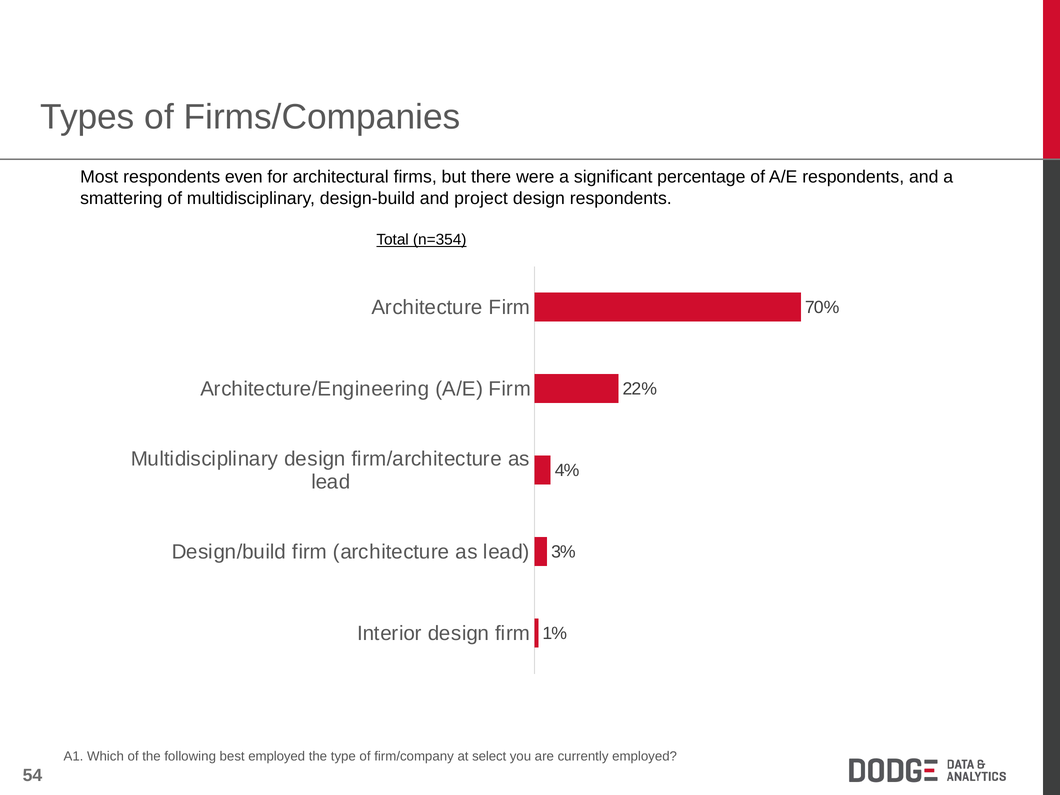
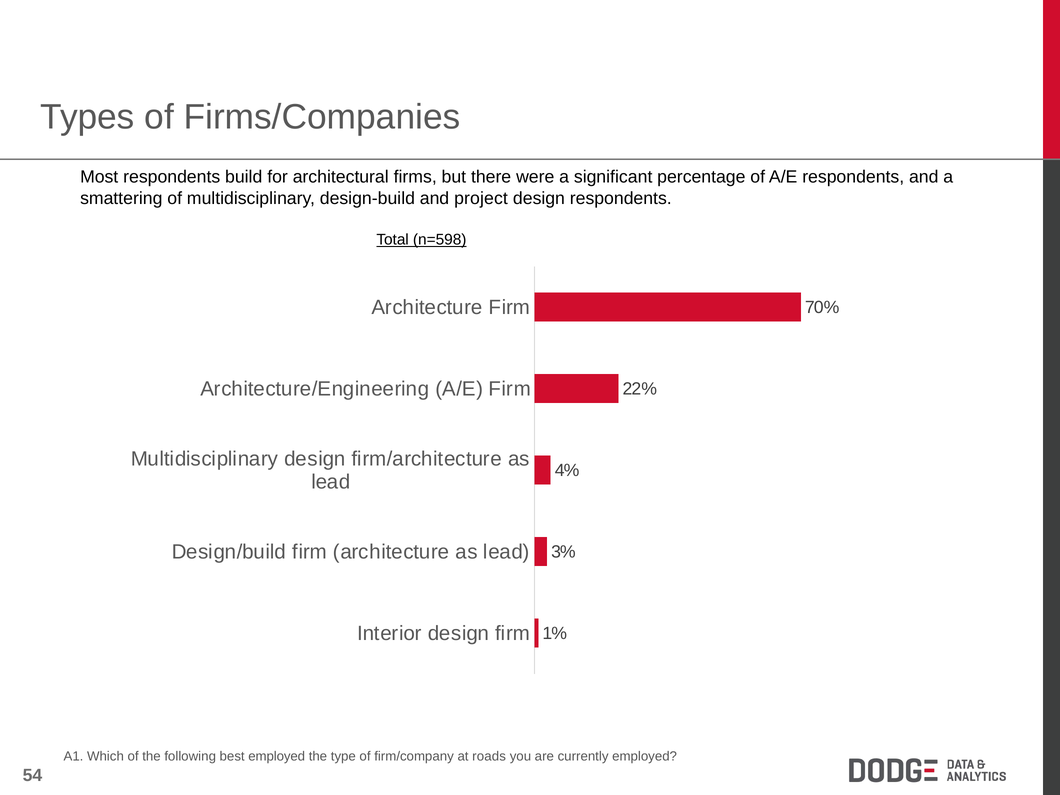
even: even -> build
n=354: n=354 -> n=598
select: select -> roads
